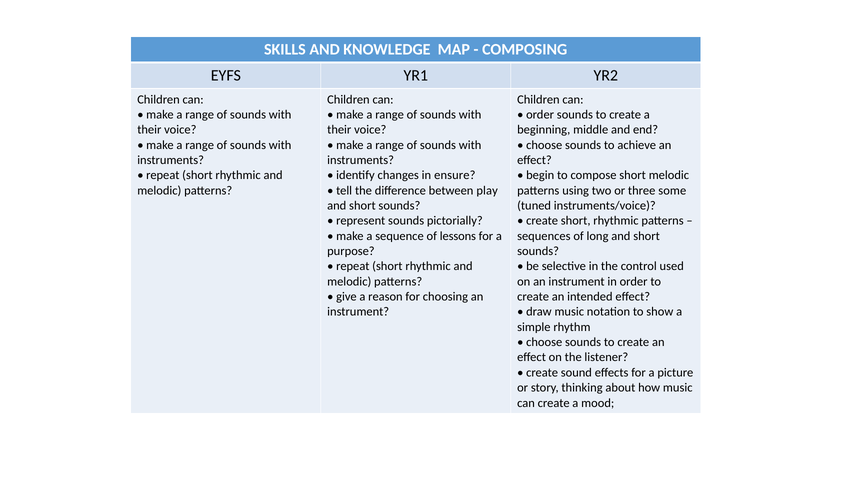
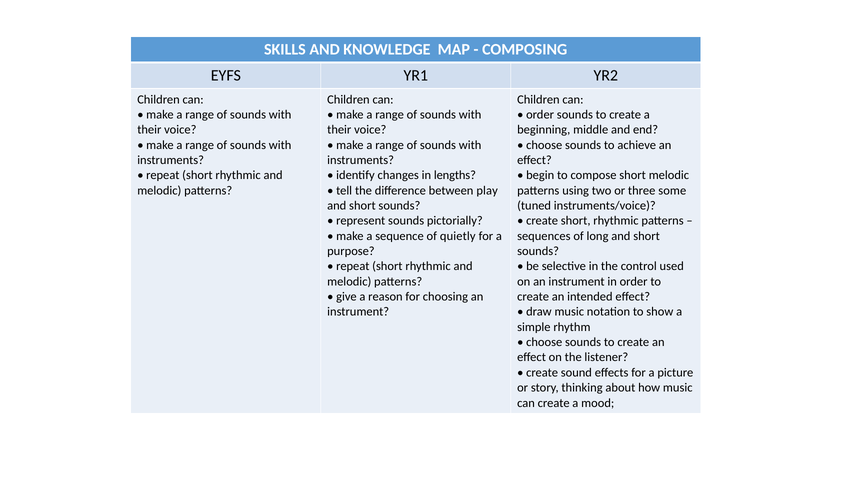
ensure: ensure -> lengths
lessons: lessons -> quietly
